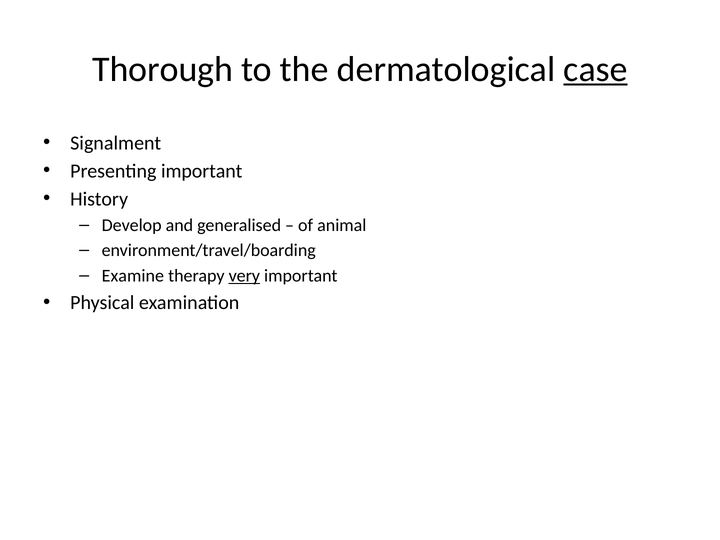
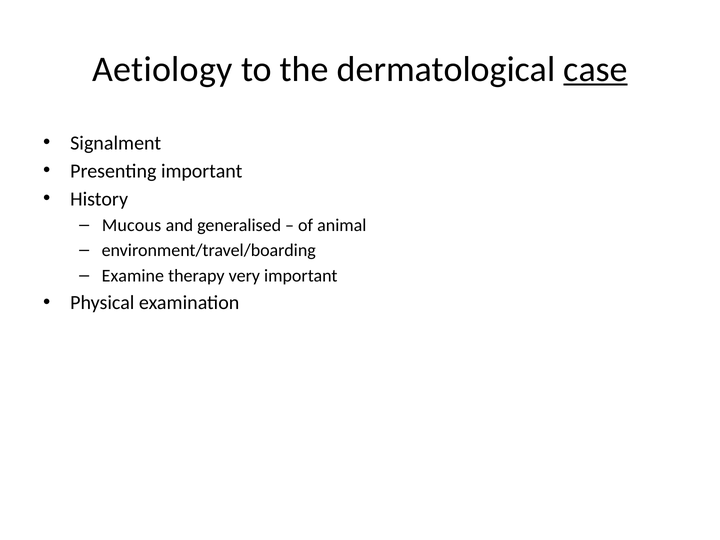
Thorough: Thorough -> Aetiology
Develop: Develop -> Mucous
very underline: present -> none
